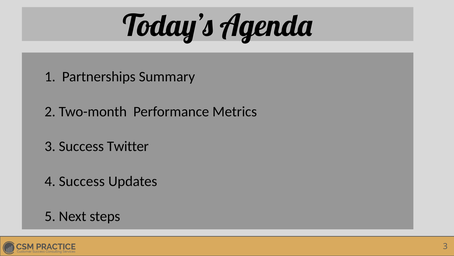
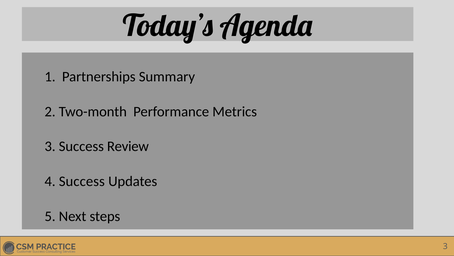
Twitter: Twitter -> Review
